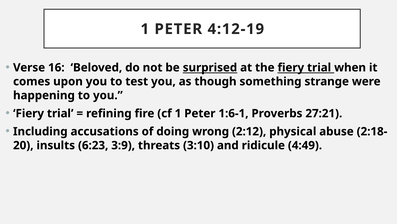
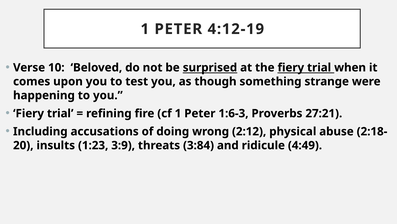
16: 16 -> 10
1:6-1: 1:6-1 -> 1:6-3
6:23: 6:23 -> 1:23
3:10: 3:10 -> 3:84
